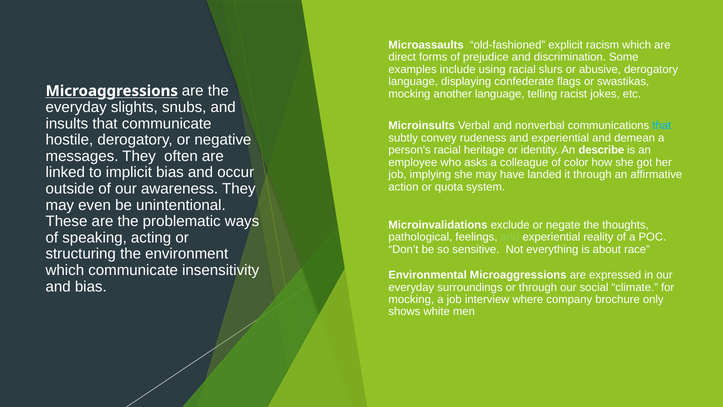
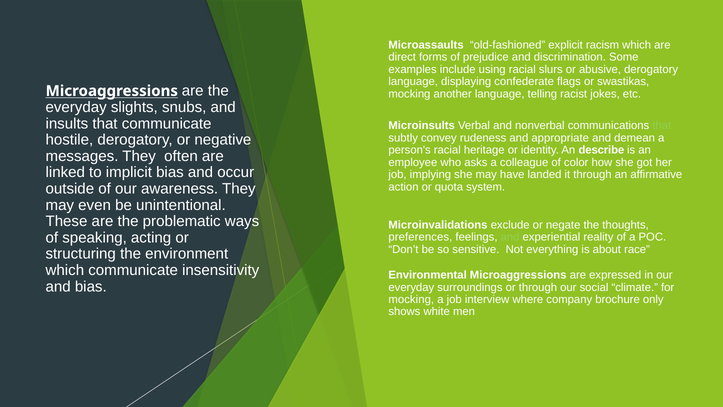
that at (662, 126) colour: light blue -> light green
rudeness and experiential: experiential -> appropriate
pathological: pathological -> preferences
